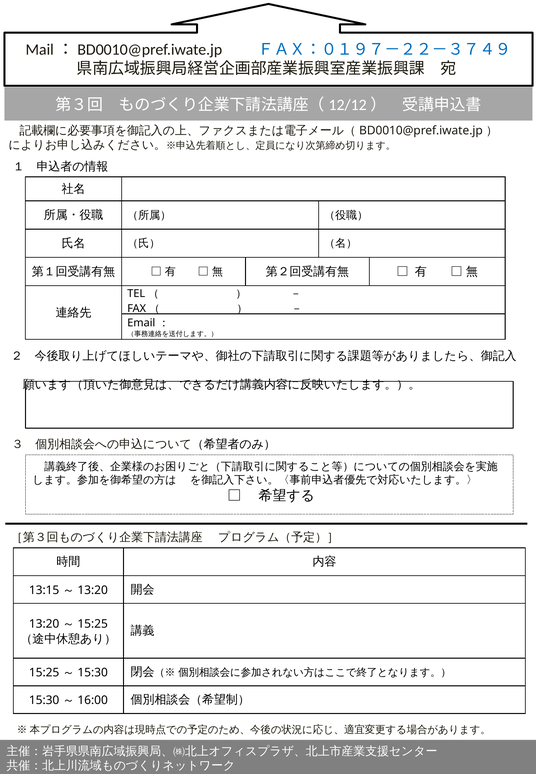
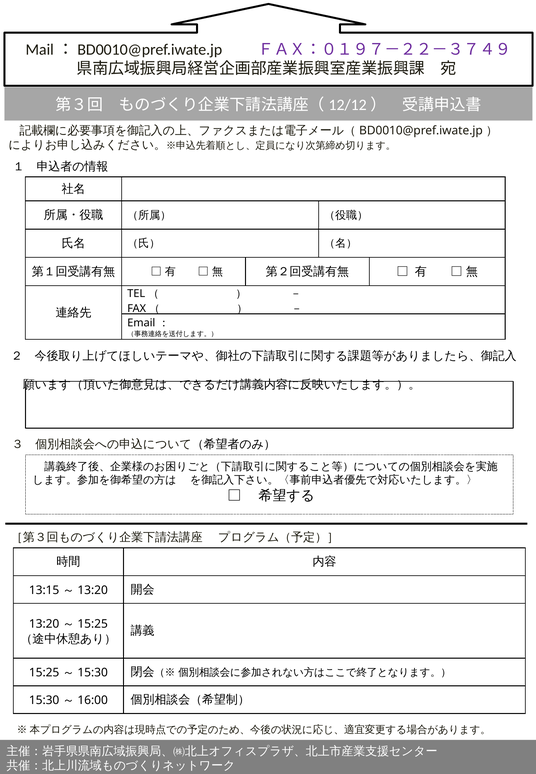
ＦＡＸ：０１９７－２２－３７４９ colour: blue -> purple
